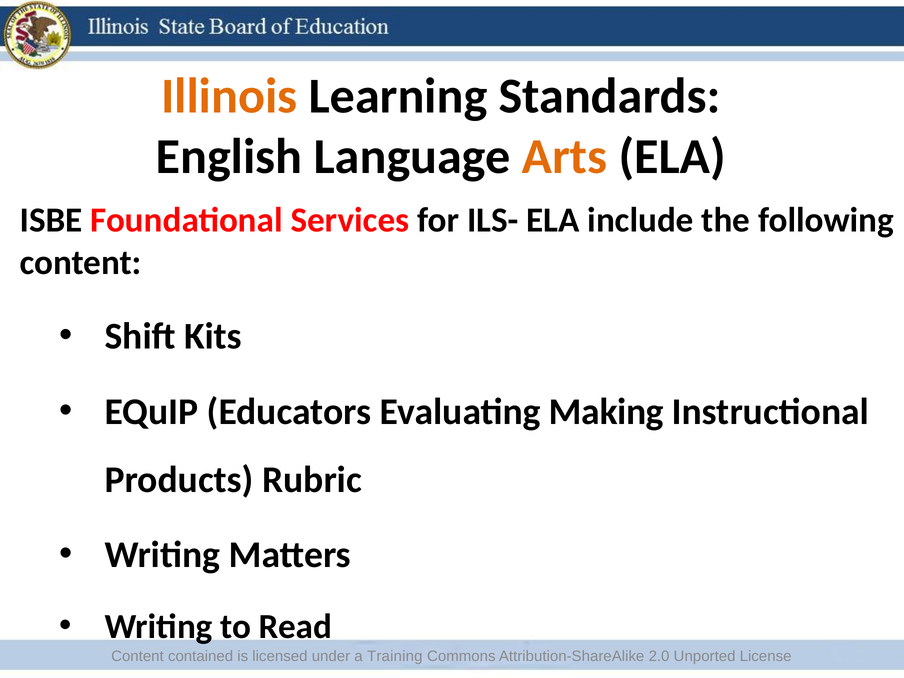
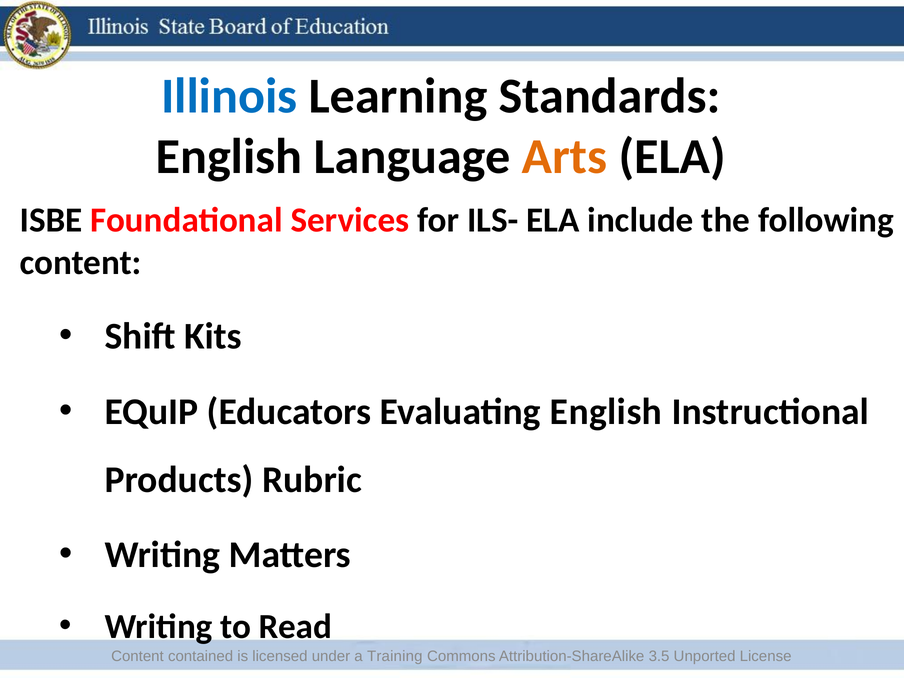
Illinois colour: orange -> blue
Evaluating Making: Making -> English
2.0: 2.0 -> 3.5
